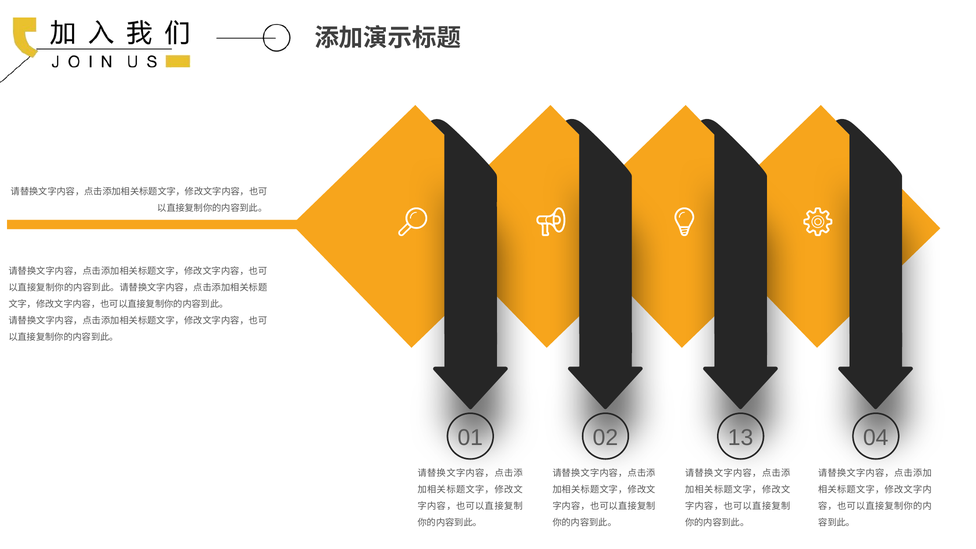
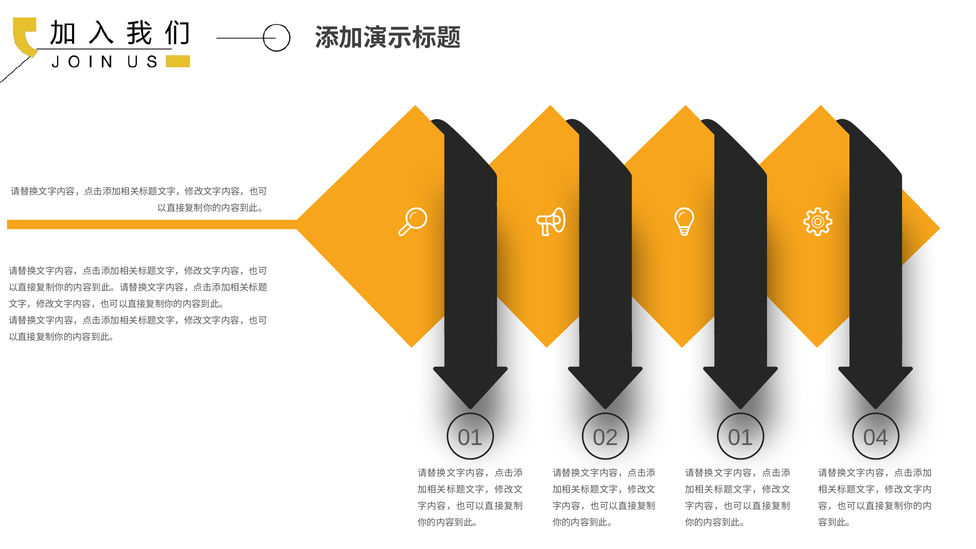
02 13: 13 -> 01
